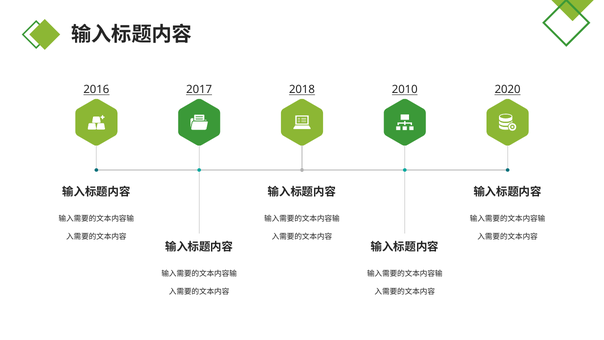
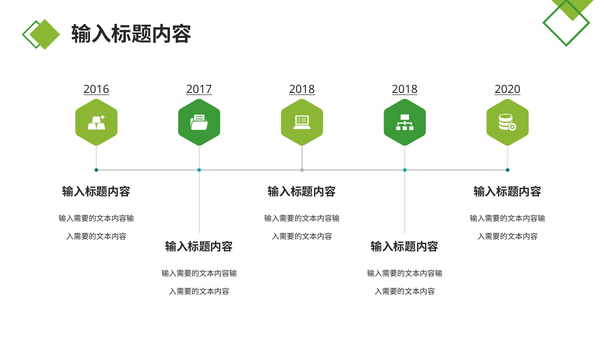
2018 2010: 2010 -> 2018
